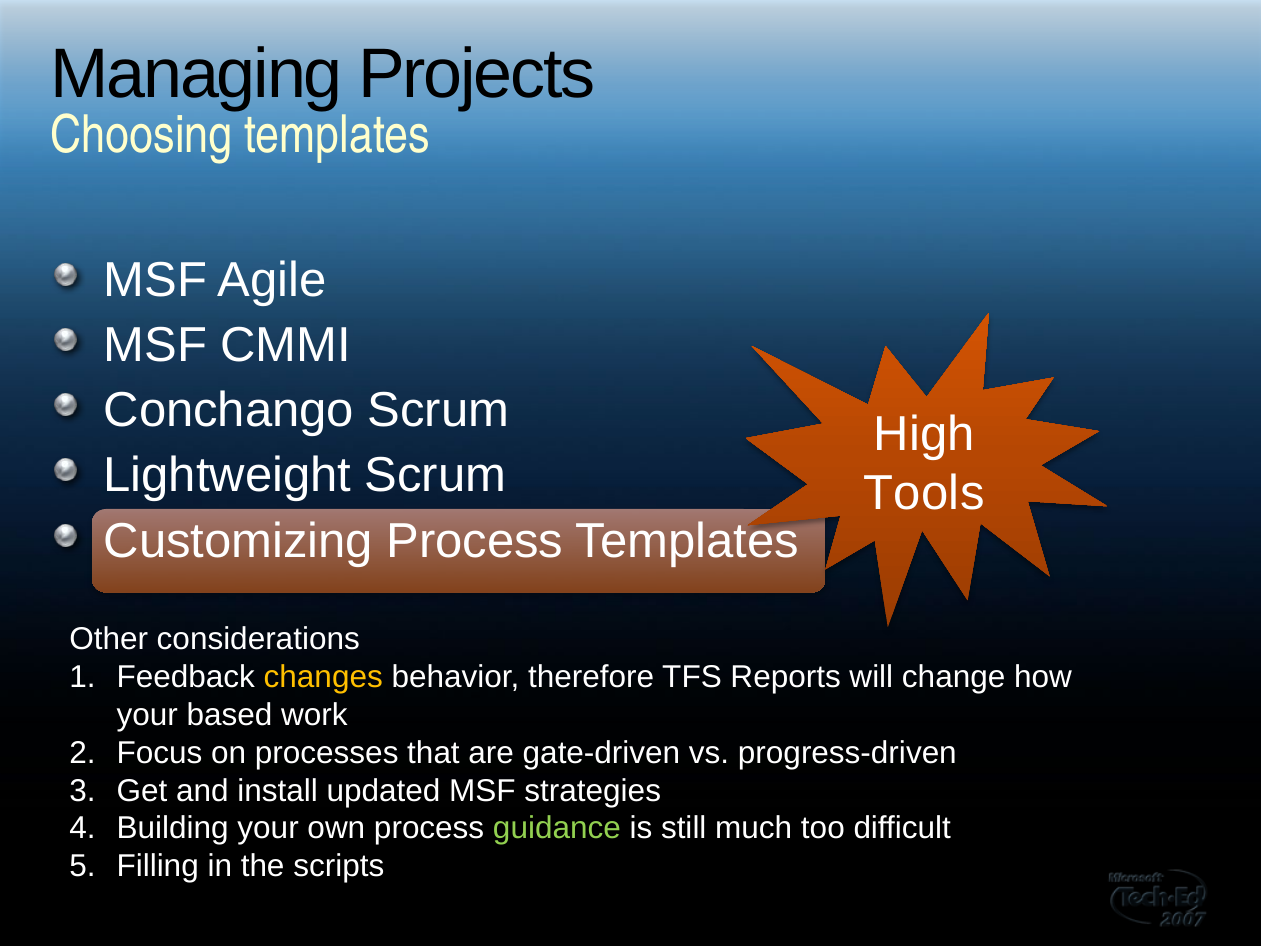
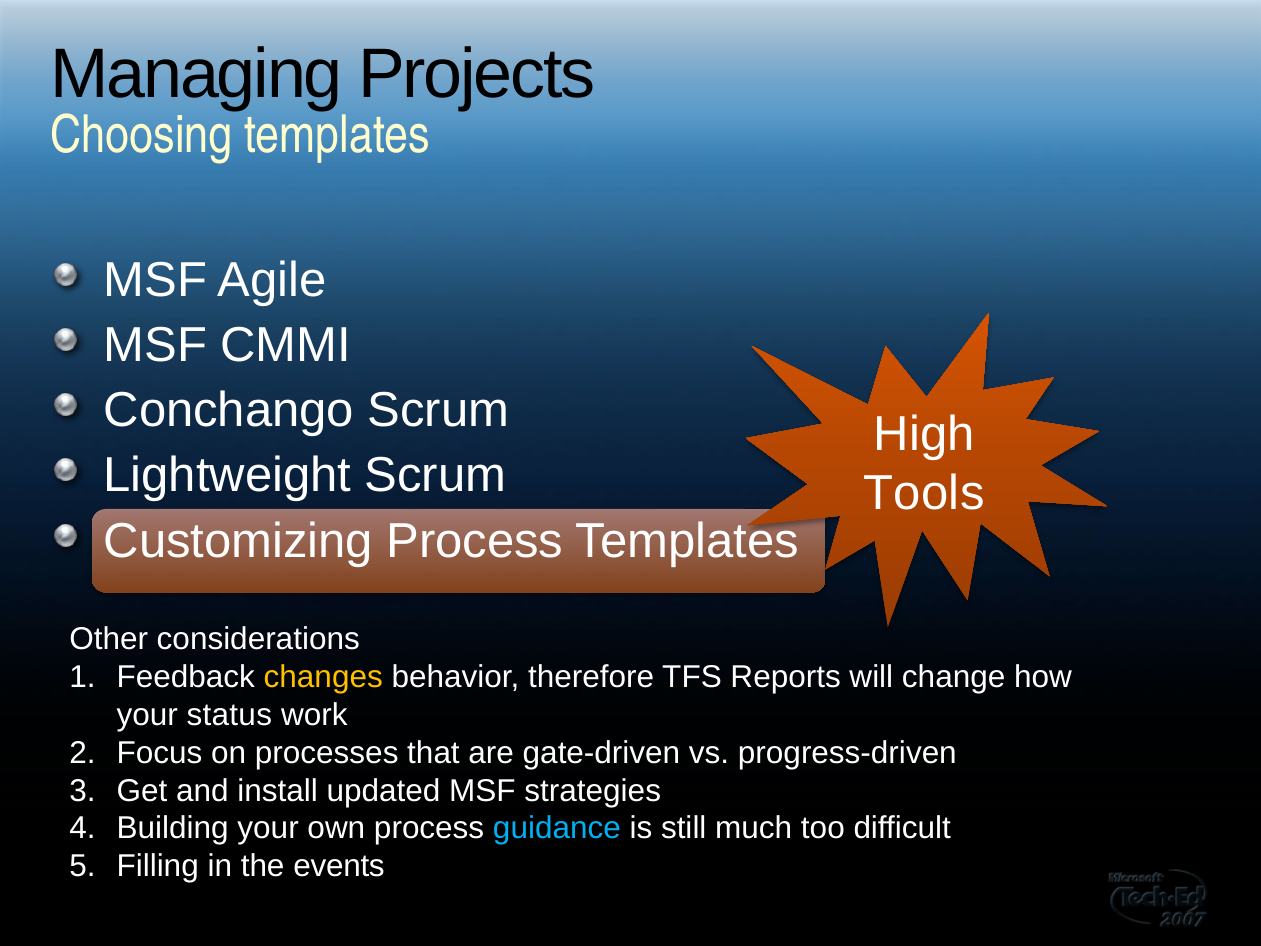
based: based -> status
guidance colour: light green -> light blue
scripts: scripts -> events
